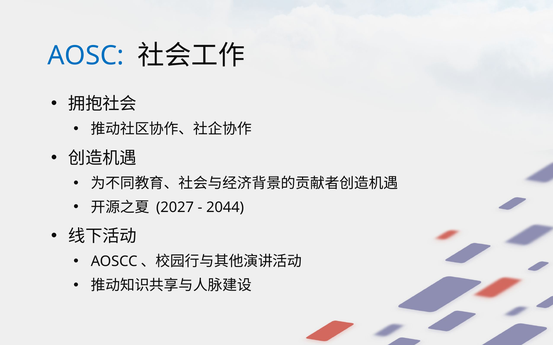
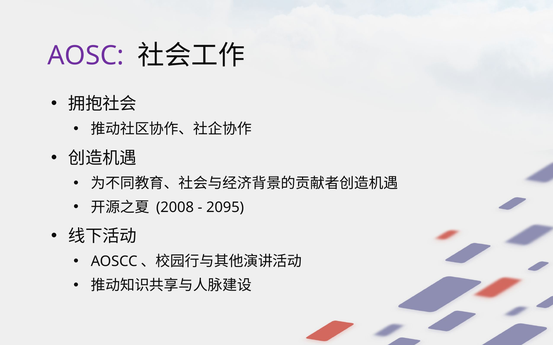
AOSC colour: blue -> purple
2027: 2027 -> 2008
2044: 2044 -> 2095
